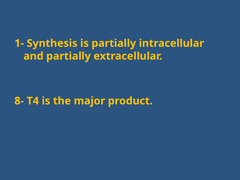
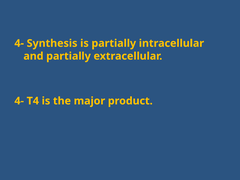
1- at (19, 43): 1- -> 4-
8- at (19, 101): 8- -> 4-
